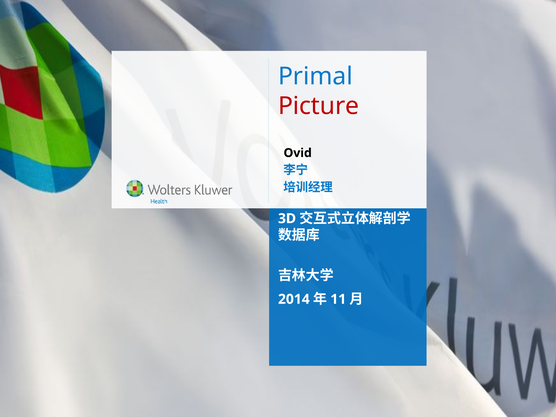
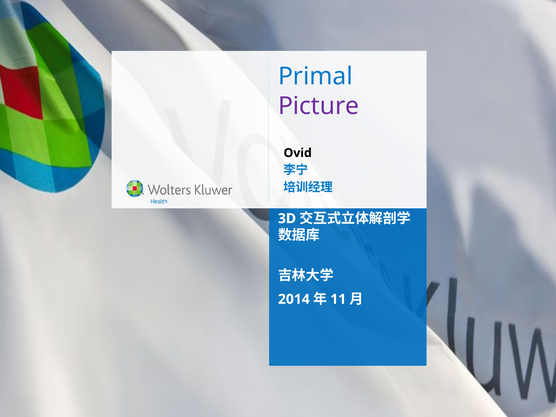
Picture colour: red -> purple
